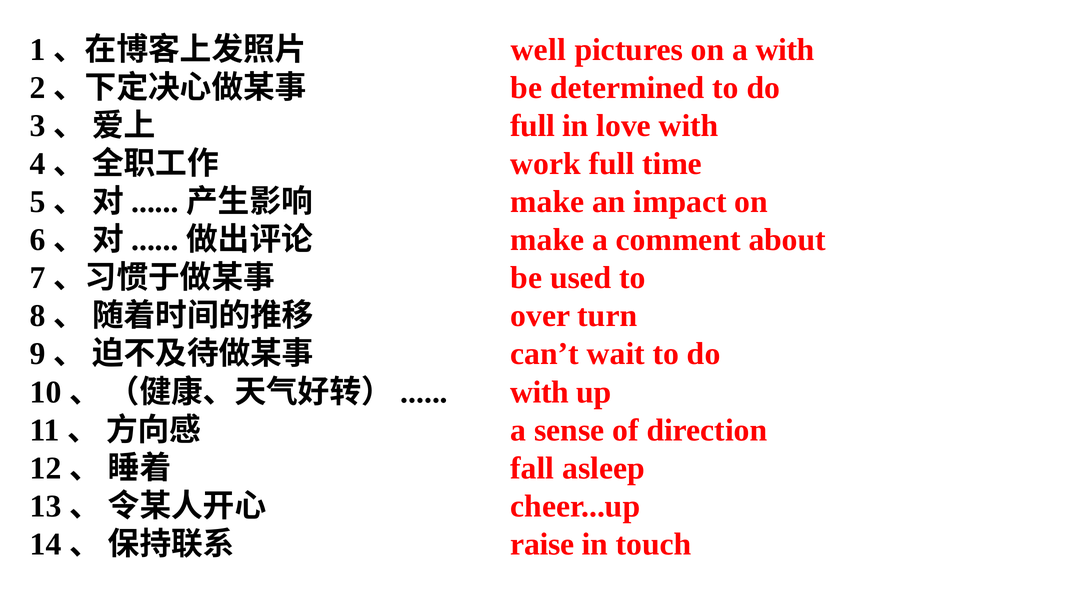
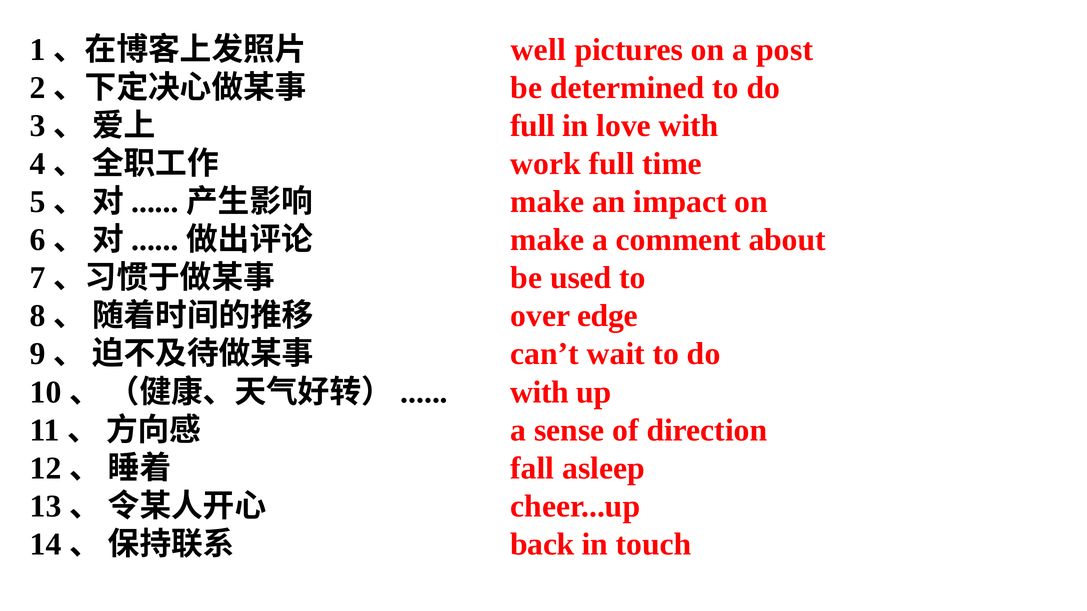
a with: with -> post
turn: turn -> edge
raise: raise -> back
